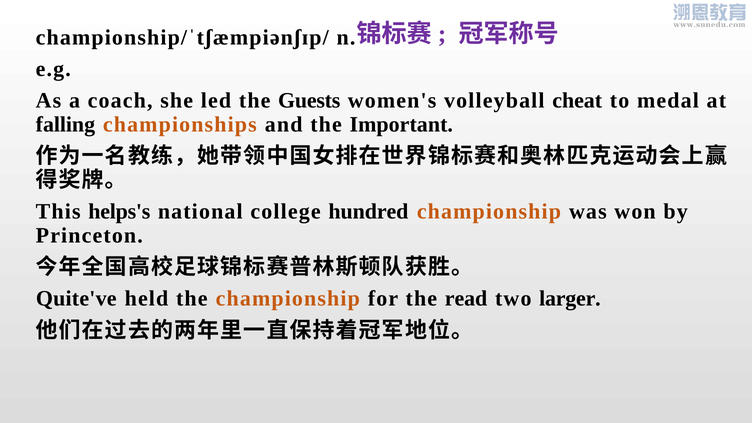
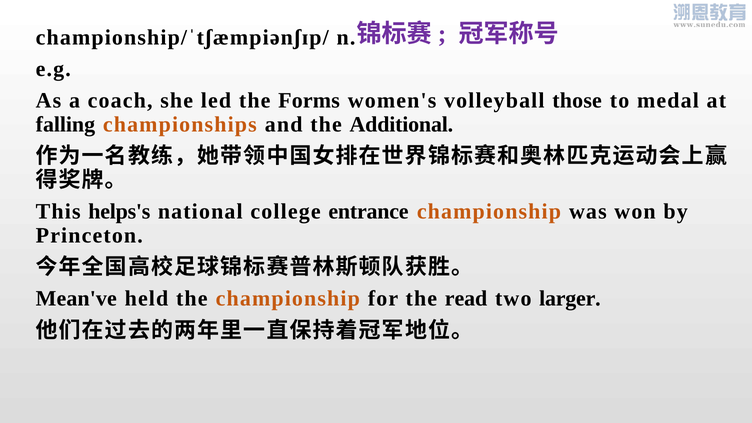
Guests: Guests -> Forms
cheat: cheat -> those
Important: Important -> Additional
hundred: hundred -> entrance
Quite've: Quite've -> Mean've
